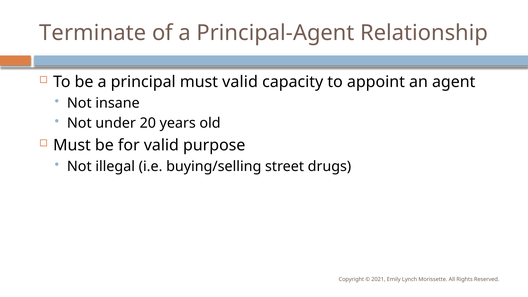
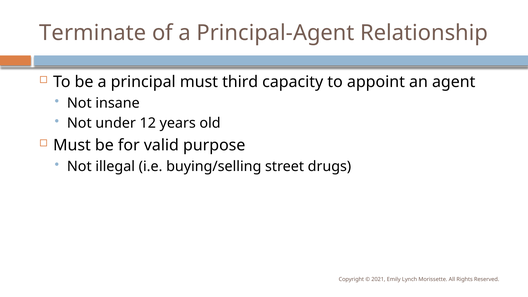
must valid: valid -> third
20: 20 -> 12
